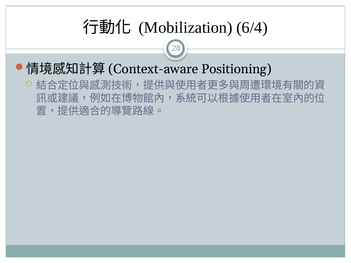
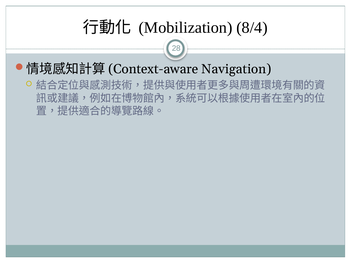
6/4: 6/4 -> 8/4
Positioning: Positioning -> Navigation
